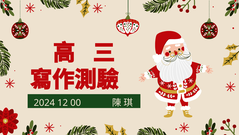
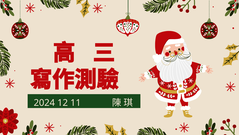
00: 00 -> 11
